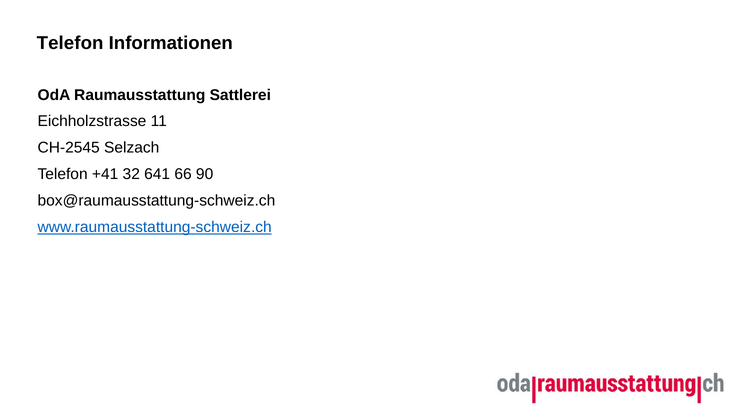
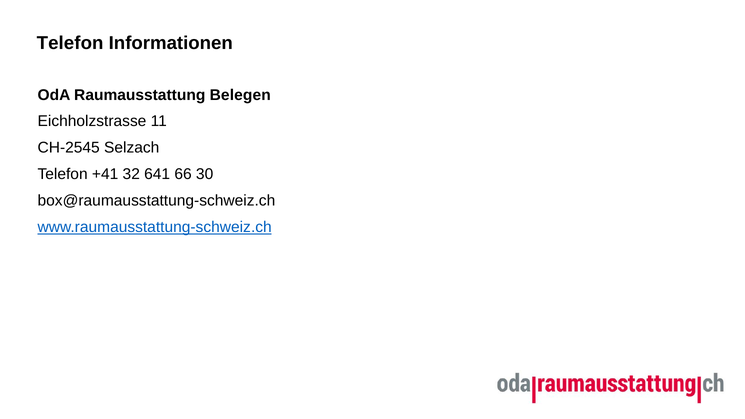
Sattlerei: Sattlerei -> Belegen
90: 90 -> 30
